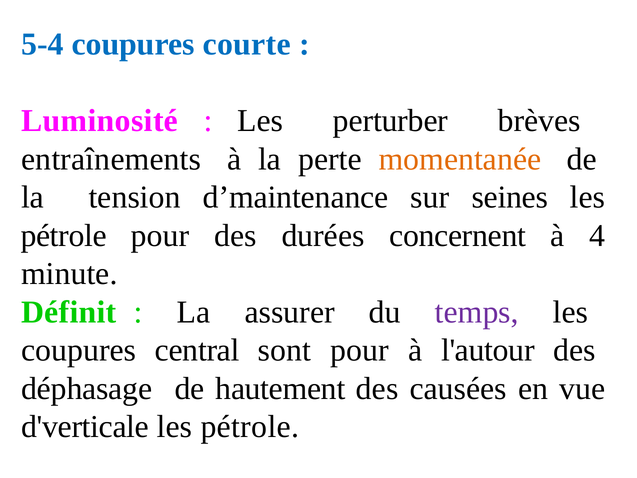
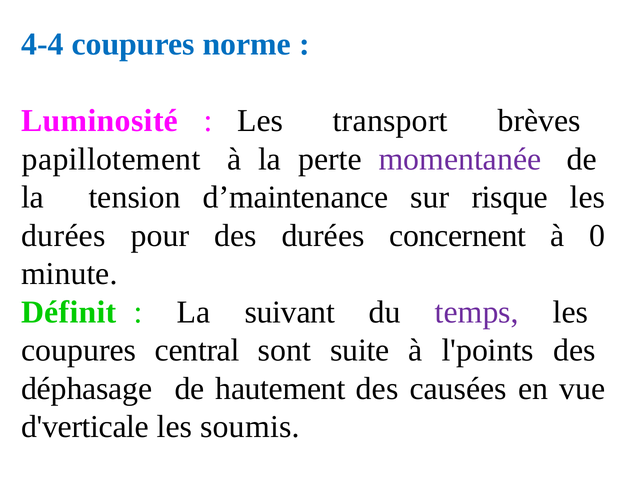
5-4: 5-4 -> 4-4
courte: courte -> norme
perturber: perturber -> transport
entraînements: entraînements -> papillotement
momentanée colour: orange -> purple
seines: seines -> risque
pétrole at (64, 235): pétrole -> durées
4: 4 -> 0
assurer: assurer -> suivant
sont pour: pour -> suite
l'autour: l'autour -> l'points
pétrole at (250, 427): pétrole -> soumis
